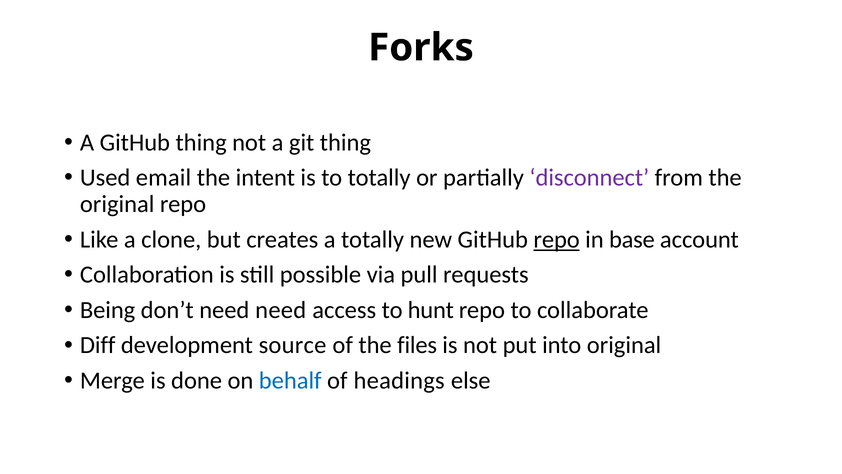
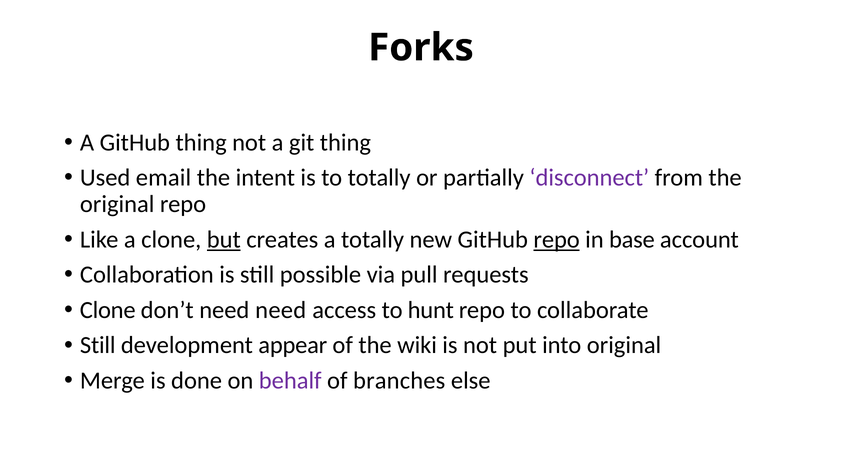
but underline: none -> present
Being at (108, 310): Being -> Clone
Diff at (98, 345): Diff -> Still
source: source -> appear
files: files -> wiki
behalf colour: blue -> purple
headings: headings -> branches
